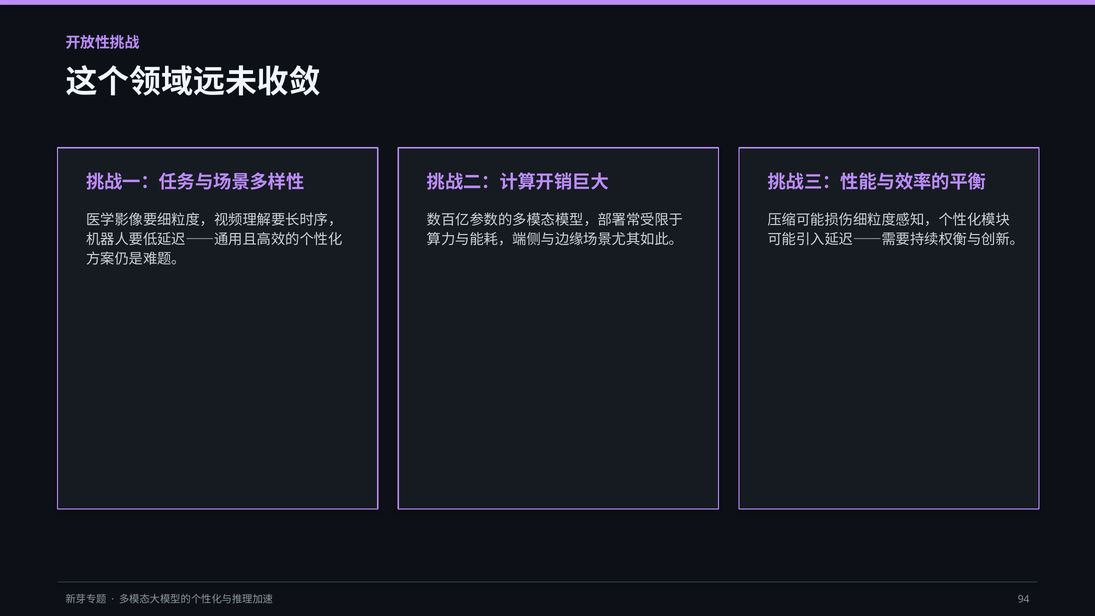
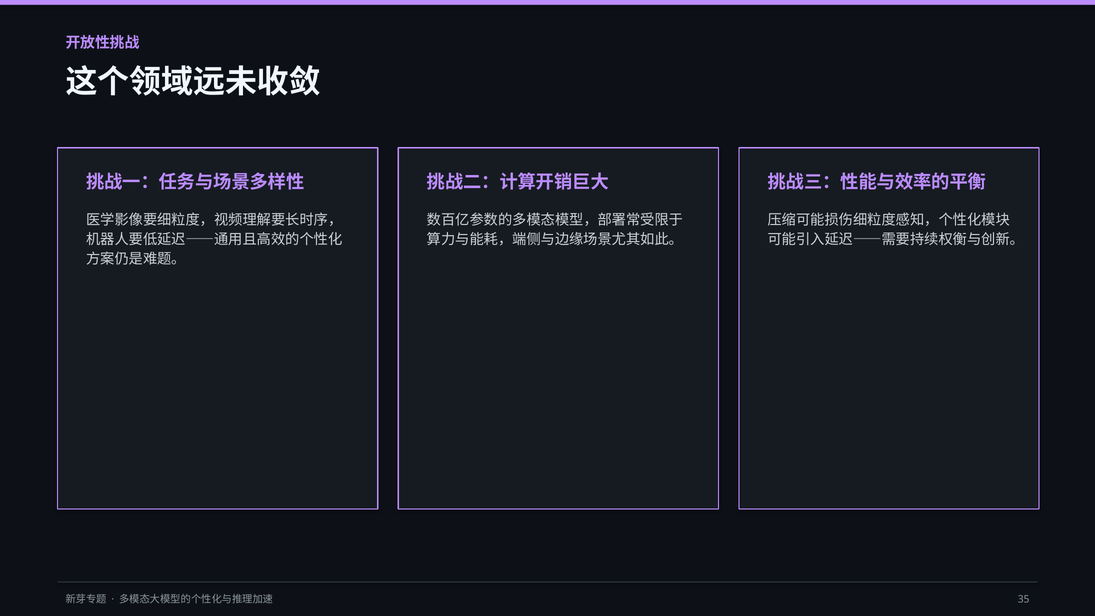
94: 94 -> 35
